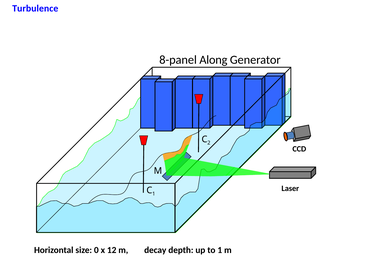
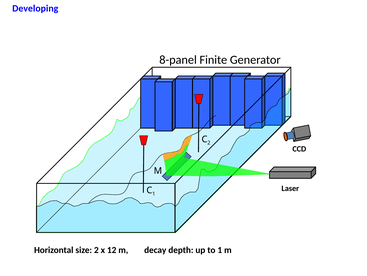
Turbulence: Turbulence -> Developing
Along: Along -> Finite
size 0: 0 -> 2
